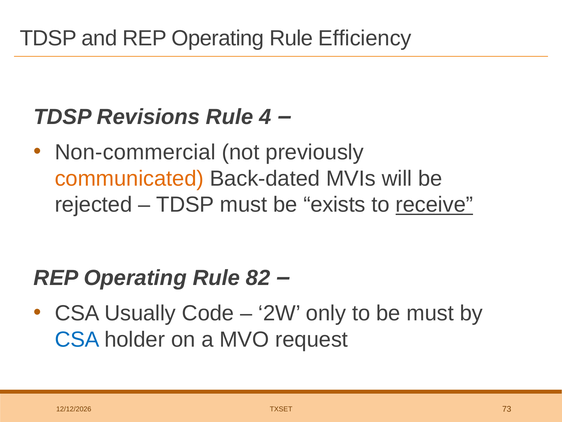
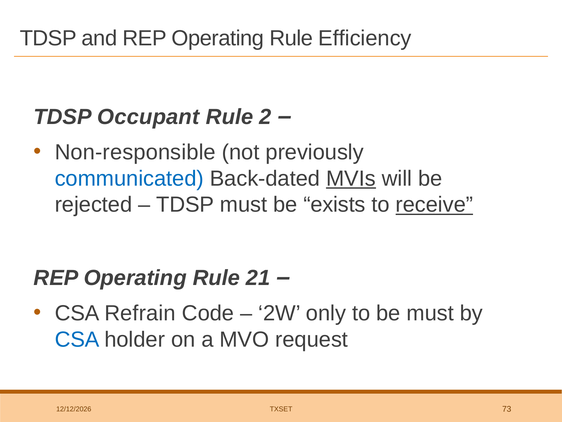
Revisions: Revisions -> Occupant
4: 4 -> 2
Non-commercial: Non-commercial -> Non-responsible
communicated colour: orange -> blue
MVIs underline: none -> present
82: 82 -> 21
Usually: Usually -> Refrain
